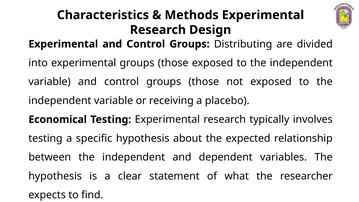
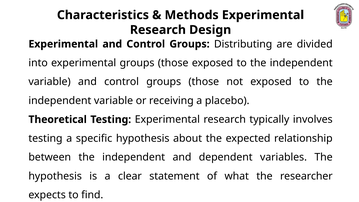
Economical: Economical -> Theoretical
